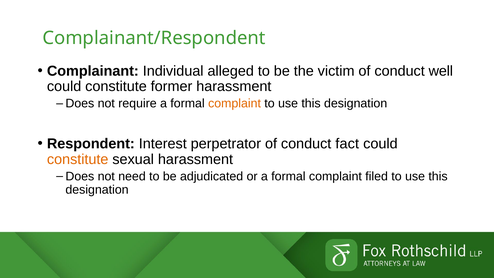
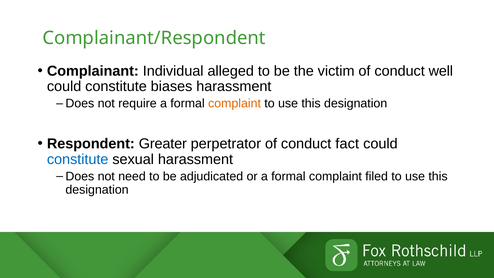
former: former -> biases
Interest: Interest -> Greater
constitute at (78, 159) colour: orange -> blue
